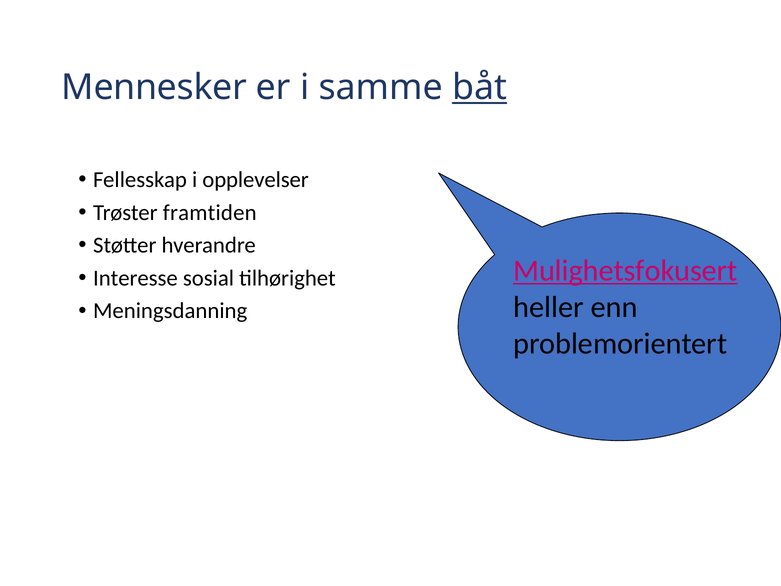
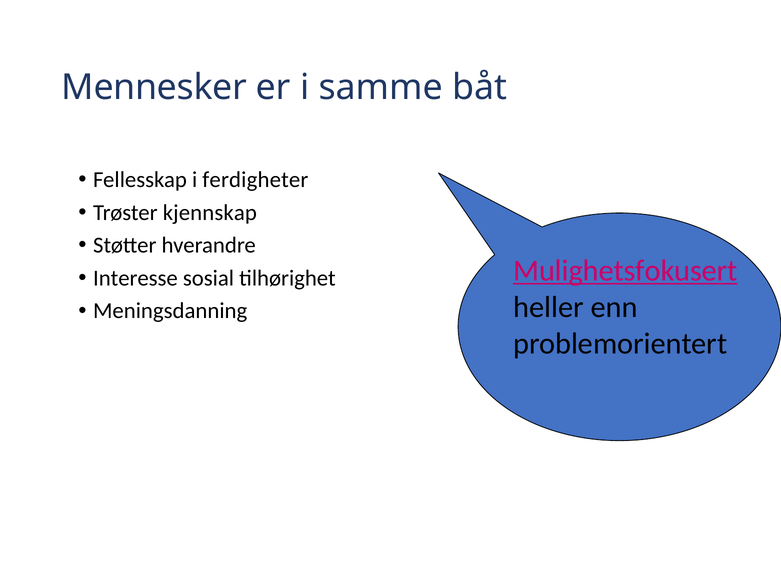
båt underline: present -> none
opplevelser: opplevelser -> ferdigheter
framtiden: framtiden -> kjennskap
